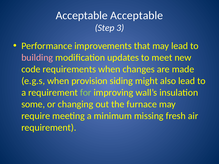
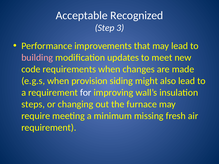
Acceptable Acceptable: Acceptable -> Recognized
for colour: light green -> white
some: some -> steps
